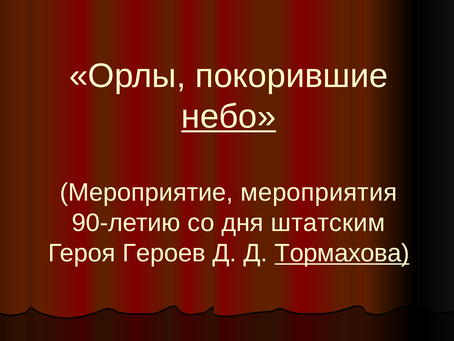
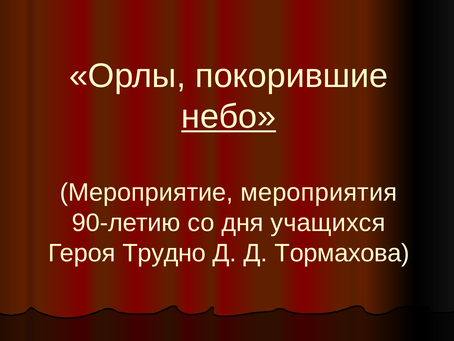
штатским: штатским -> учащихся
Героев: Героев -> Трудно
Тормахова underline: present -> none
